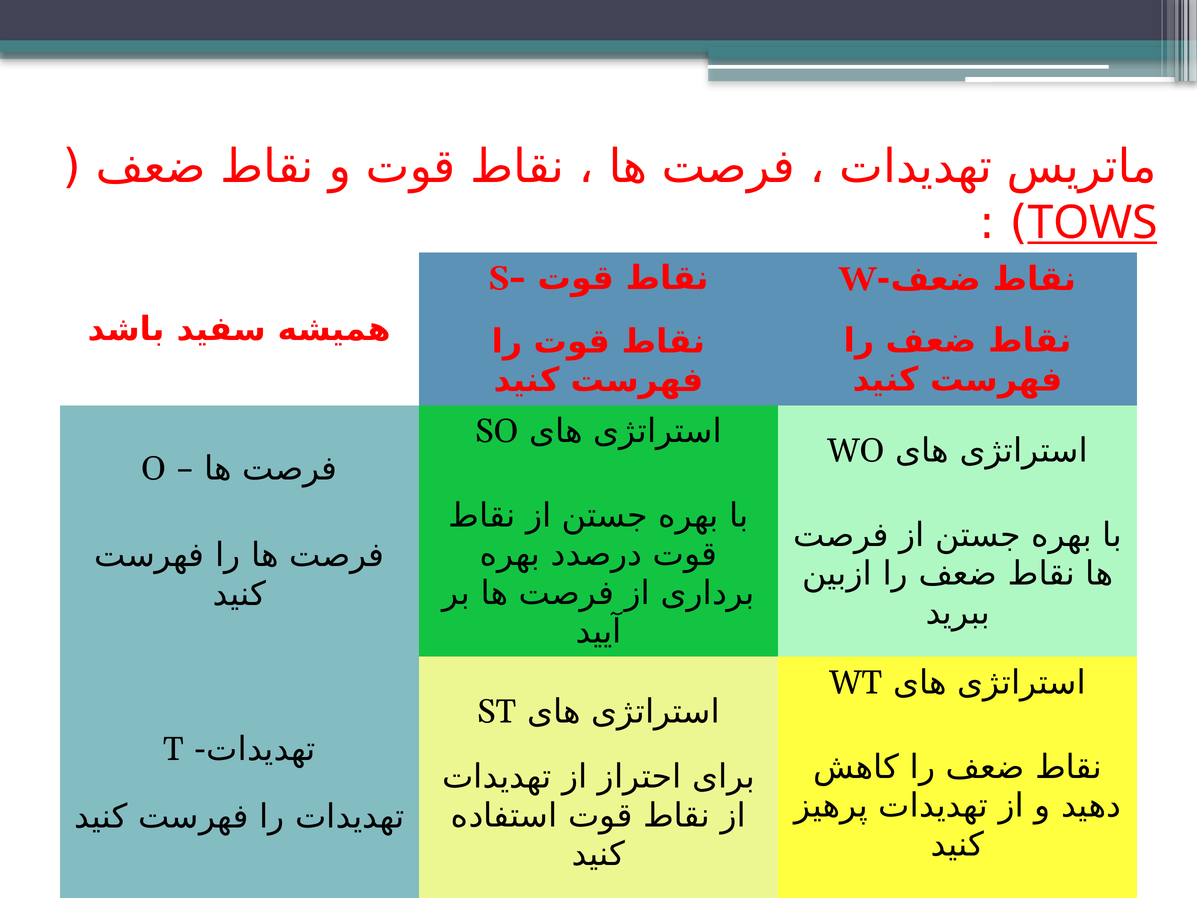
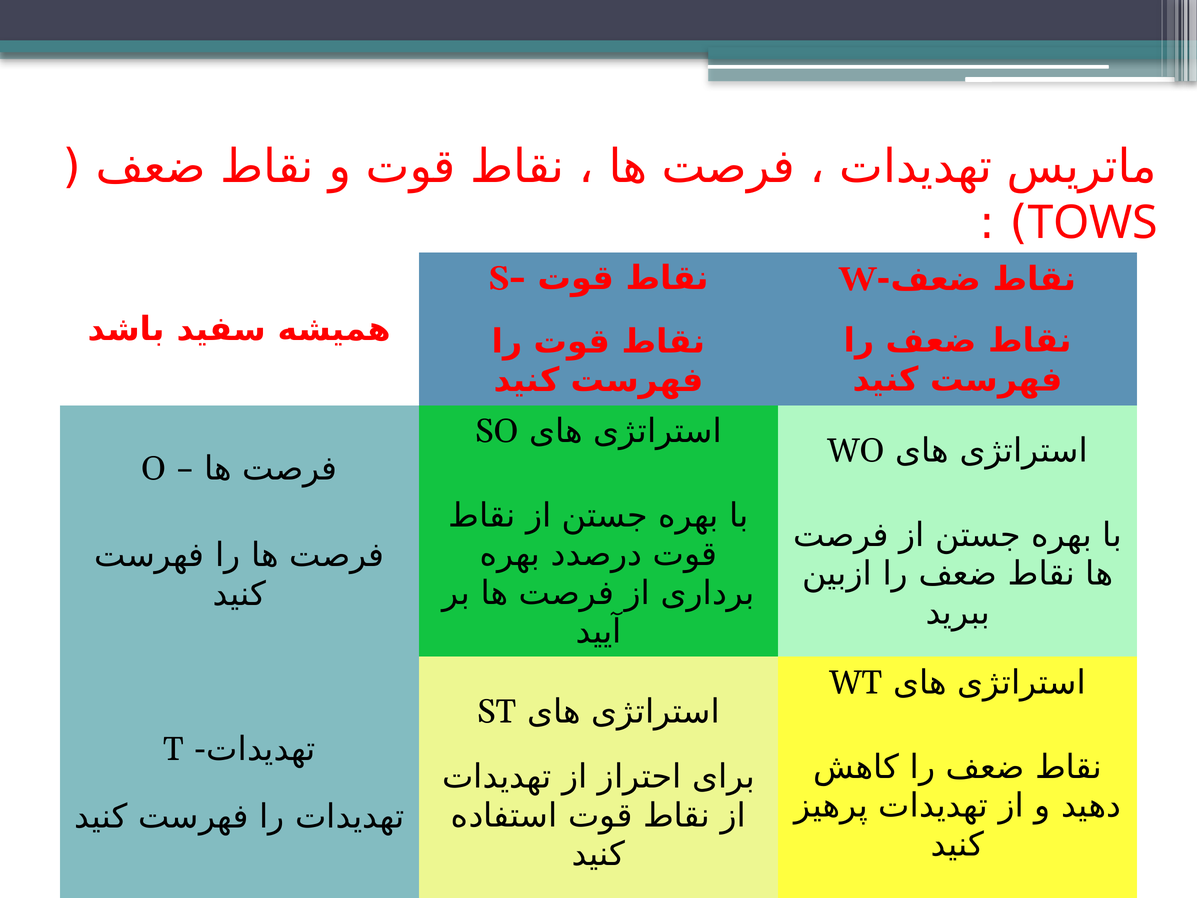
TOWS underline: present -> none
